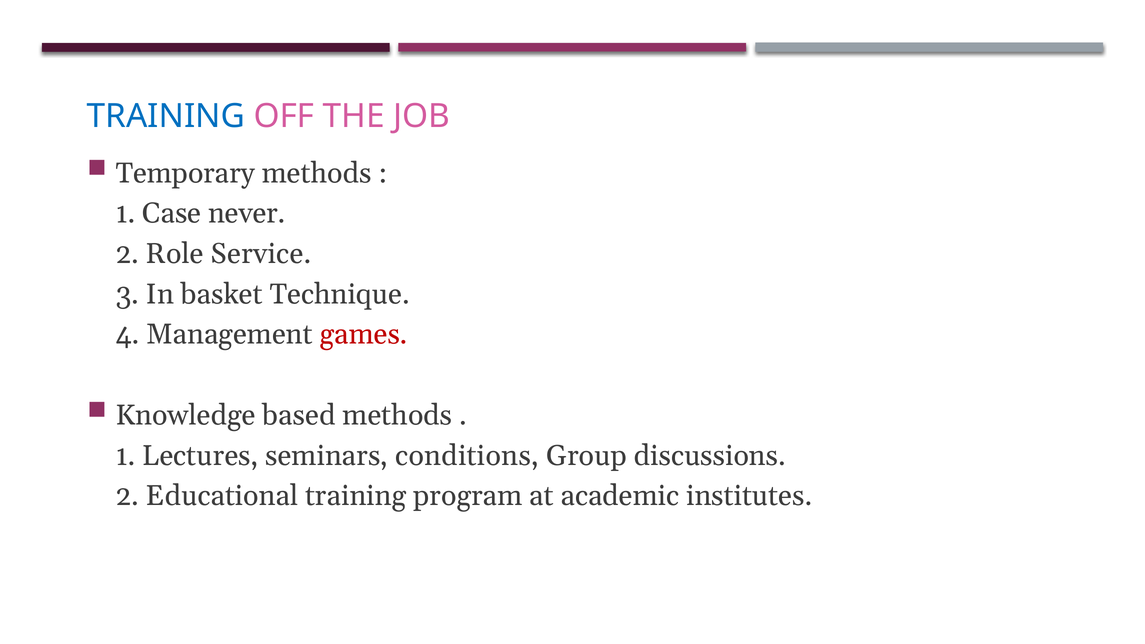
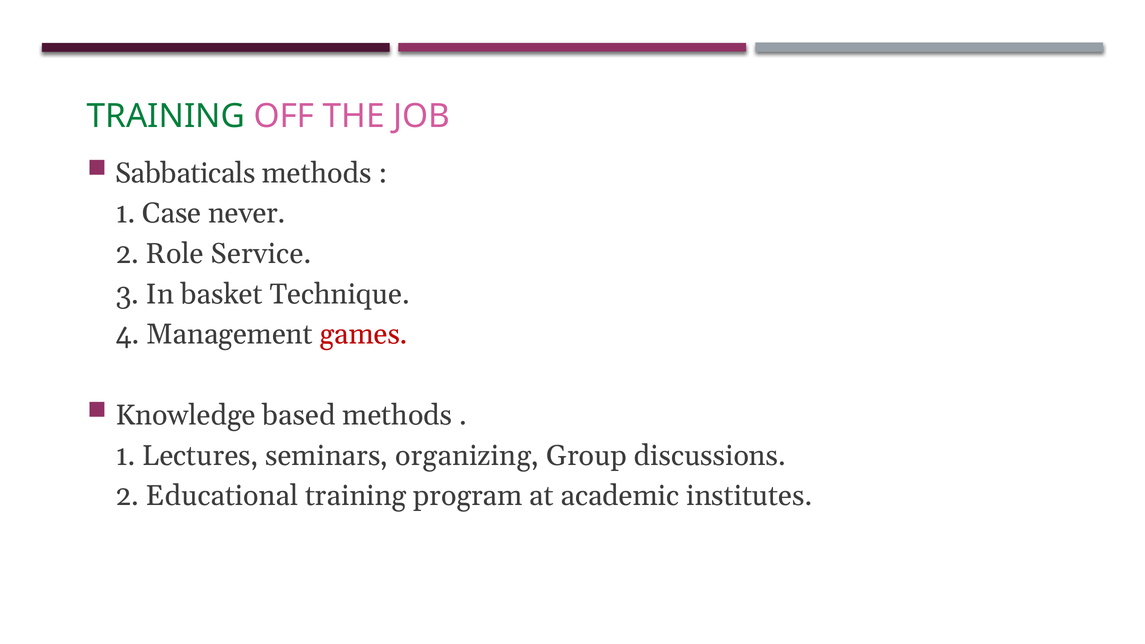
TRAINING at (166, 116) colour: blue -> green
Temporary: Temporary -> Sabbaticals
conditions: conditions -> organizing
